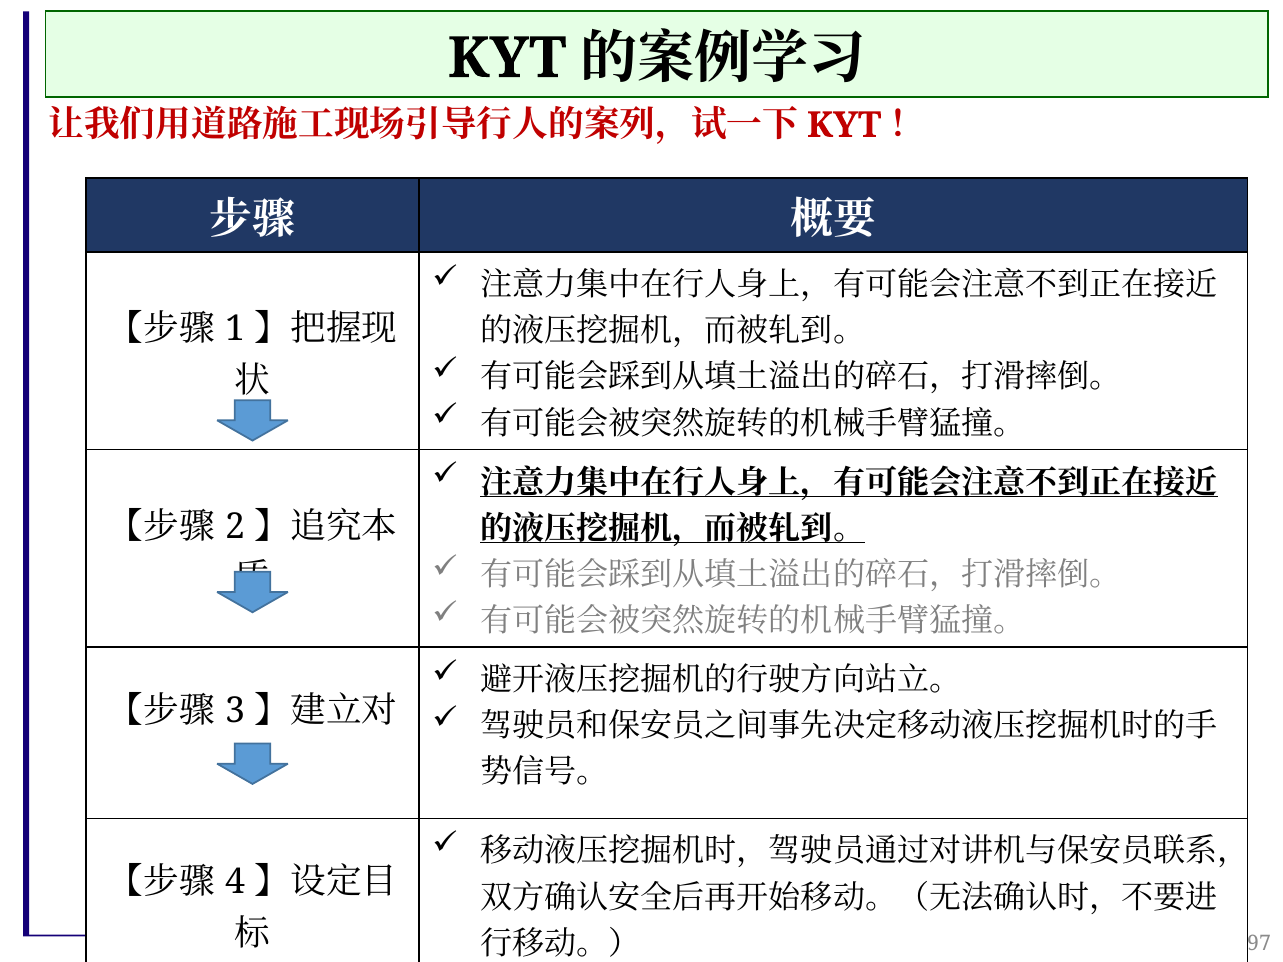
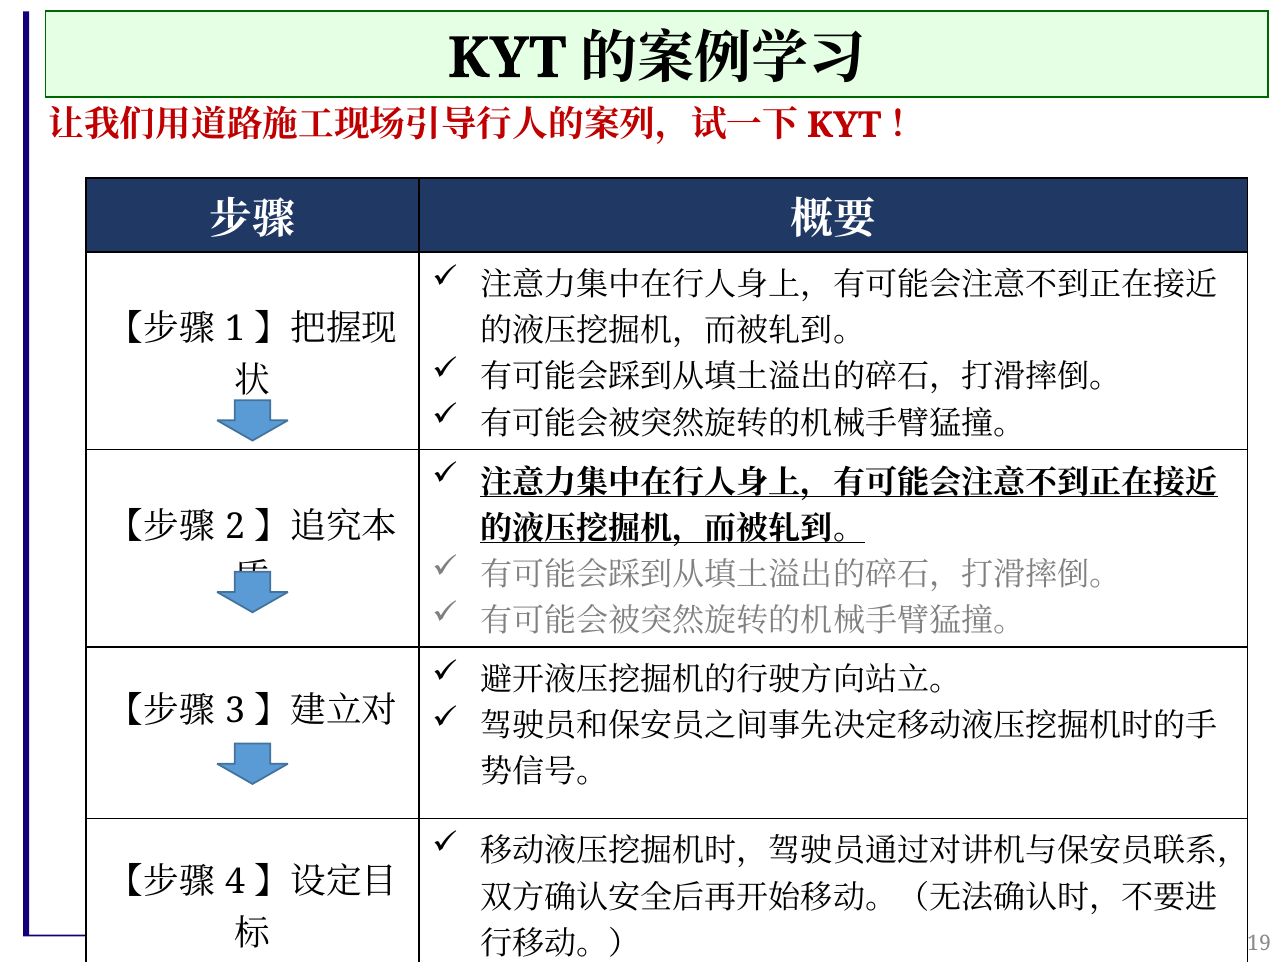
97: 97 -> 19
